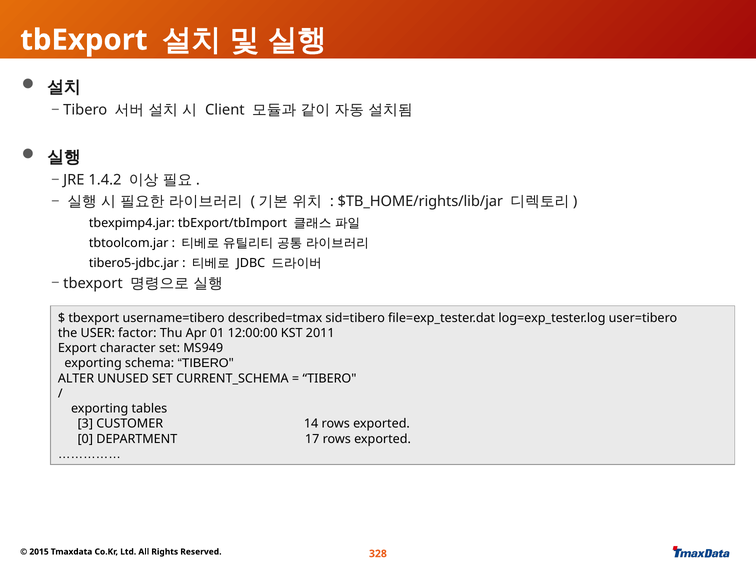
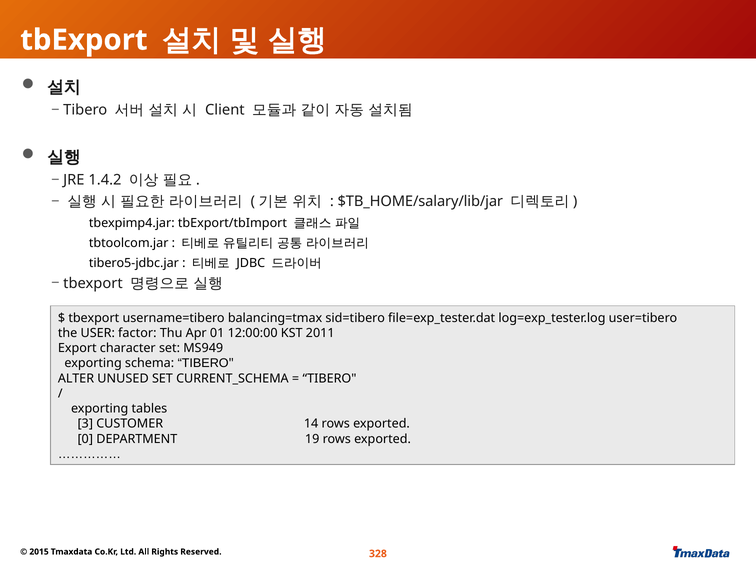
$TB_HOME/rights/lib/jar: $TB_HOME/rights/lib/jar -> $TB_HOME/salary/lib/jar
described=tmax: described=tmax -> balancing=tmax
17: 17 -> 19
